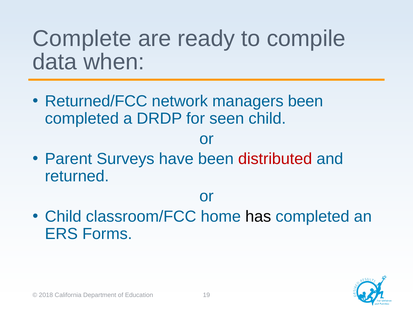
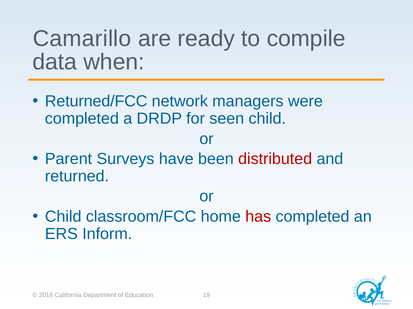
Complete: Complete -> Camarillo
managers been: been -> were
has colour: black -> red
Forms: Forms -> Inform
